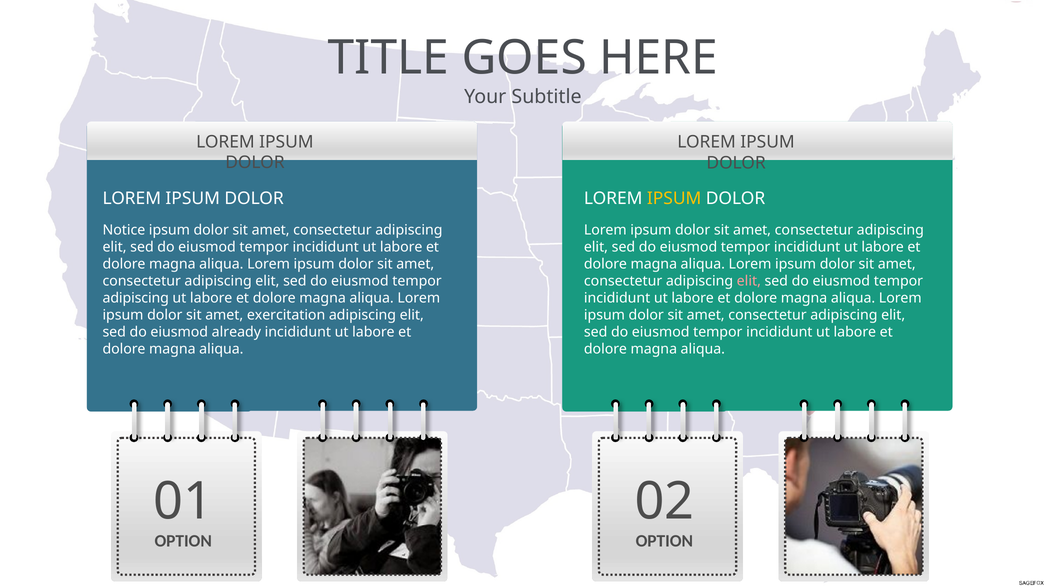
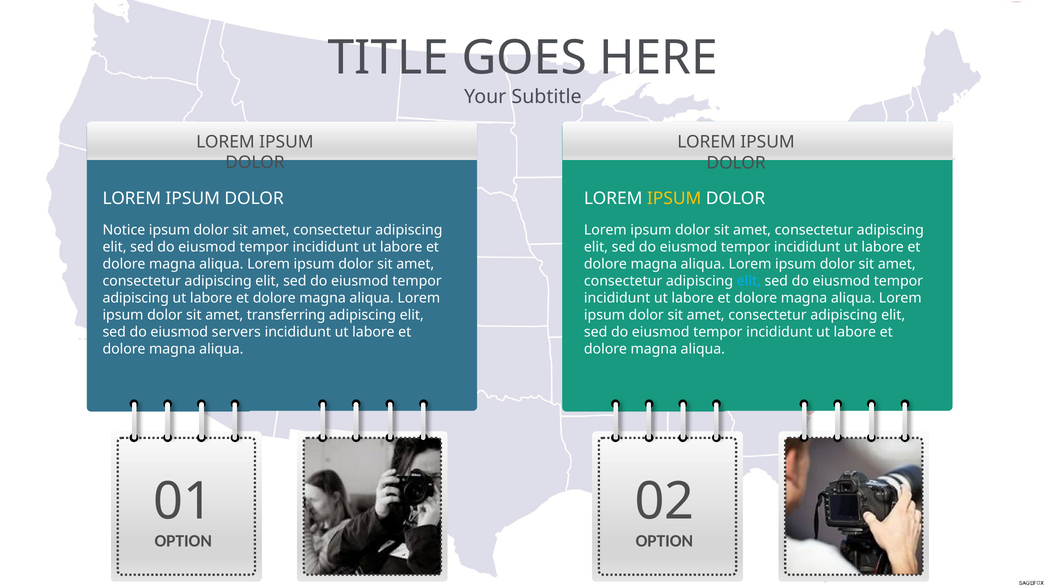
elit at (749, 281) colour: pink -> light blue
exercitation: exercitation -> transferring
already: already -> servers
